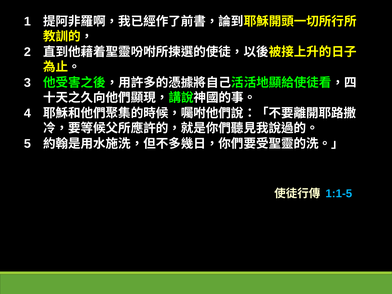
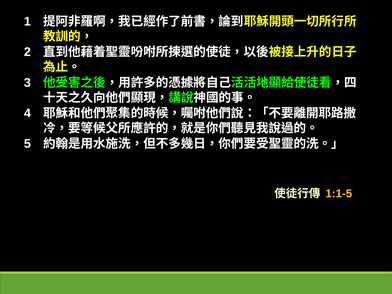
1:1-5 colour: light blue -> yellow
